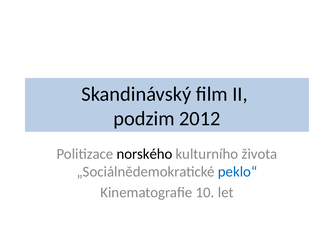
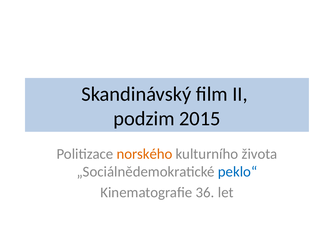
2012: 2012 -> 2015
norského colour: black -> orange
10: 10 -> 36
